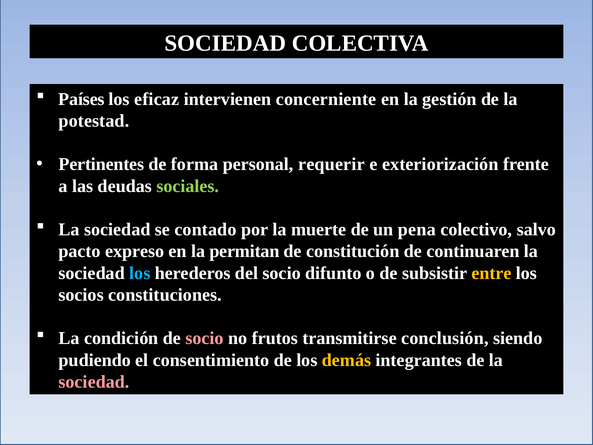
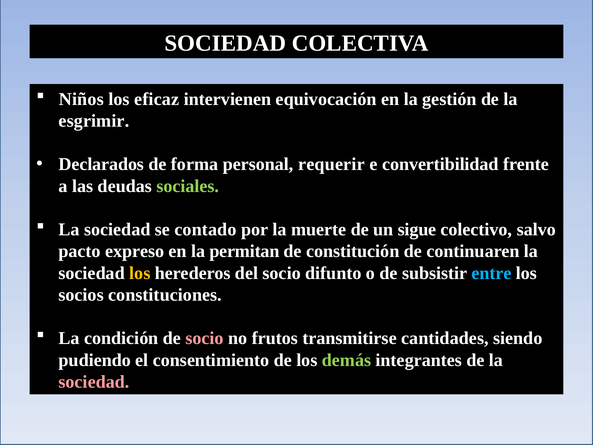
Países: Países -> Niños
concerniente: concerniente -> equivocación
potestad: potestad -> esgrimir
Pertinentes: Pertinentes -> Declarados
exteriorización: exteriorización -> convertibilidad
pena: pena -> sigue
los at (140, 273) colour: light blue -> yellow
entre colour: yellow -> light blue
conclusión: conclusión -> cantidades
demás colour: yellow -> light green
